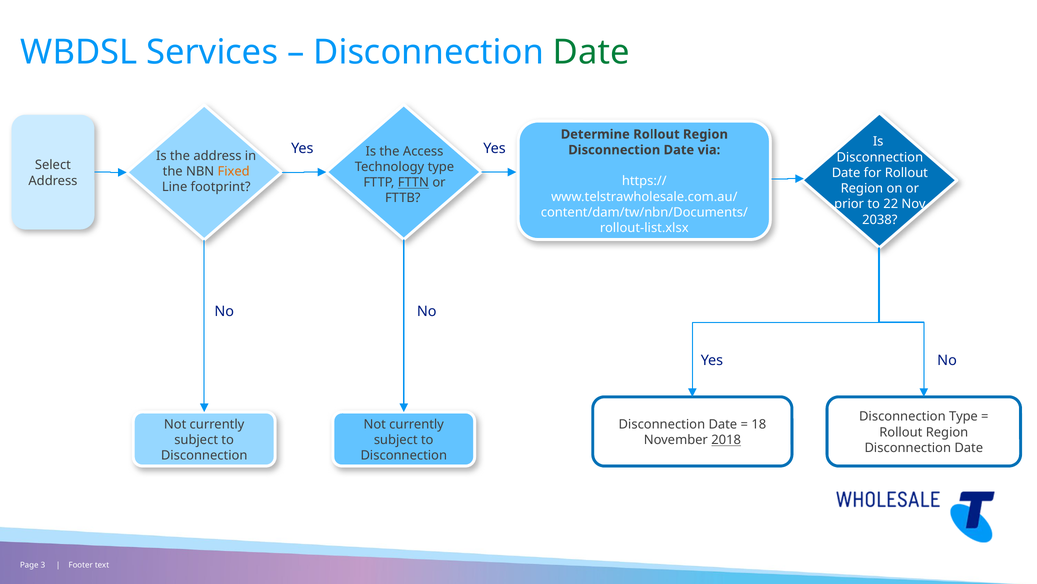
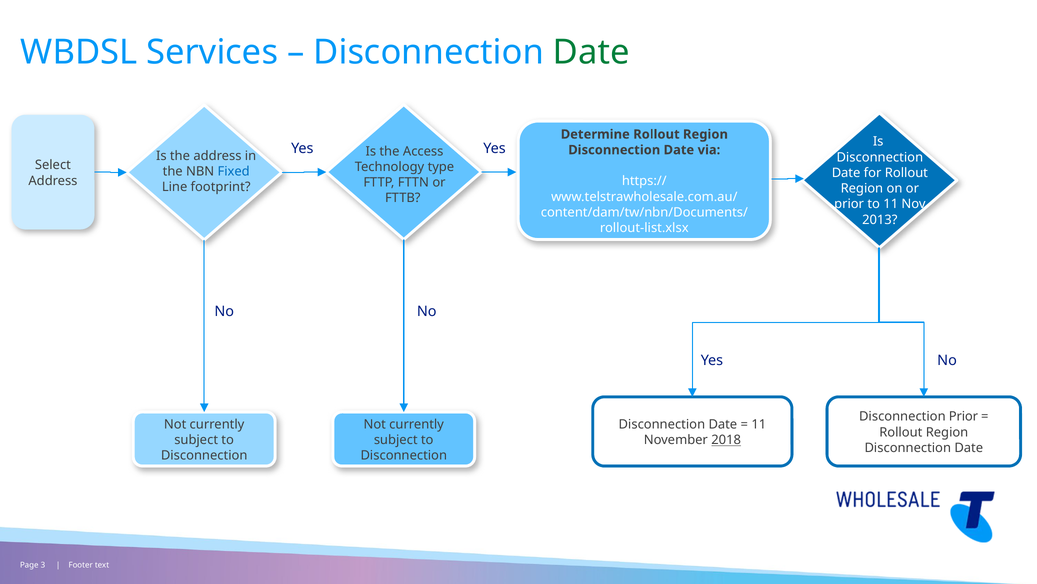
Fixed colour: orange -> blue
FTTN underline: present -> none
to 22: 22 -> 11
2038: 2038 -> 2013
Disconnection Type: Type -> Prior
18 at (759, 424): 18 -> 11
